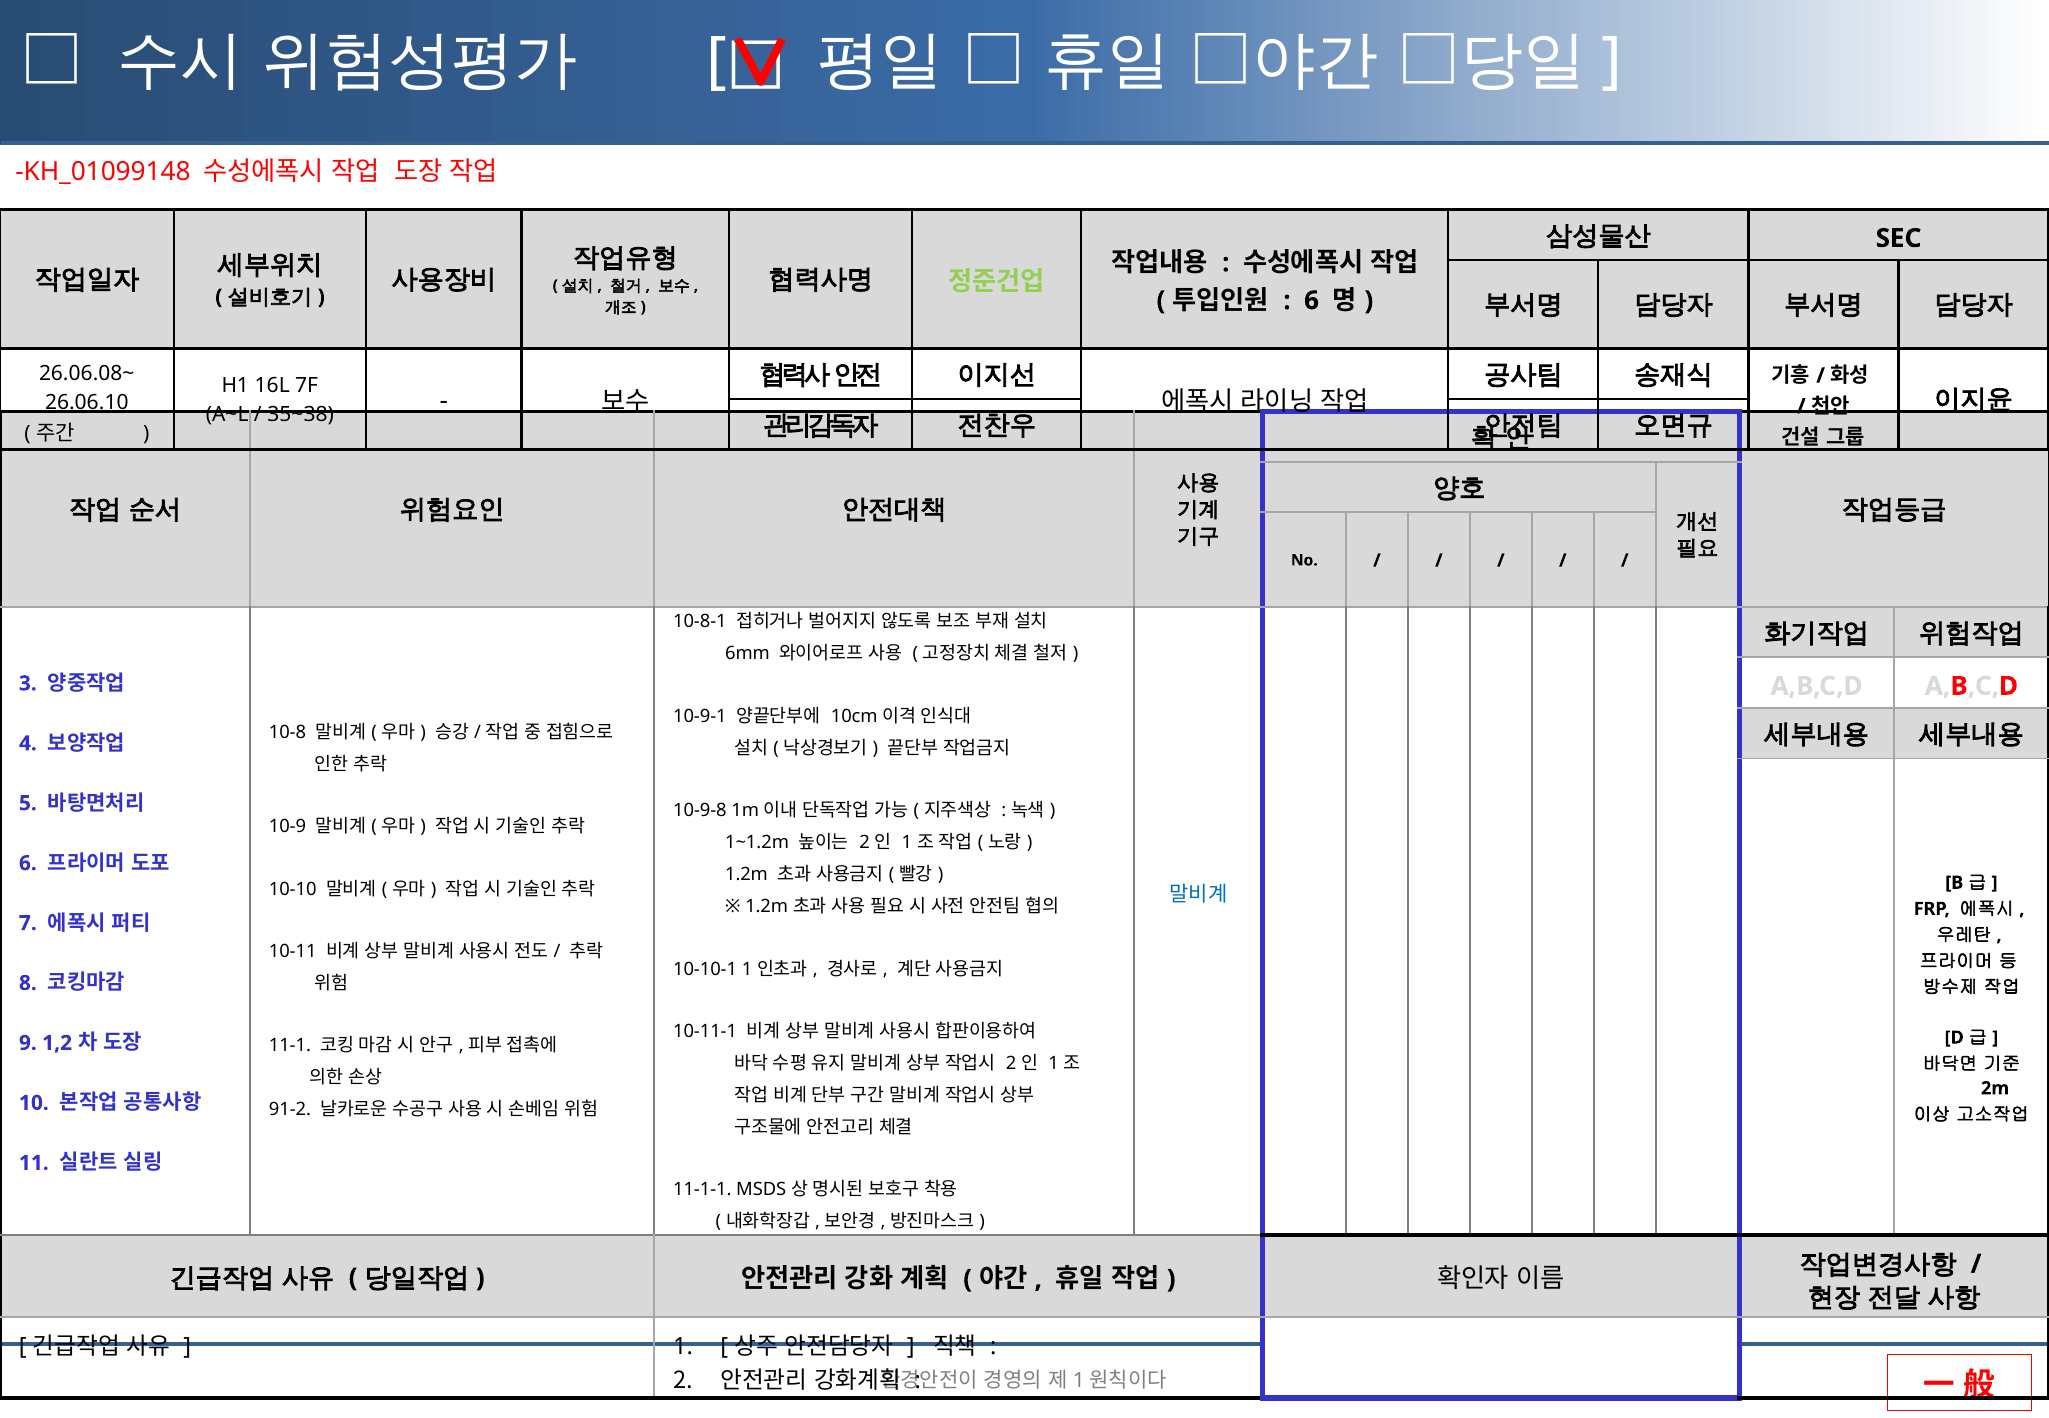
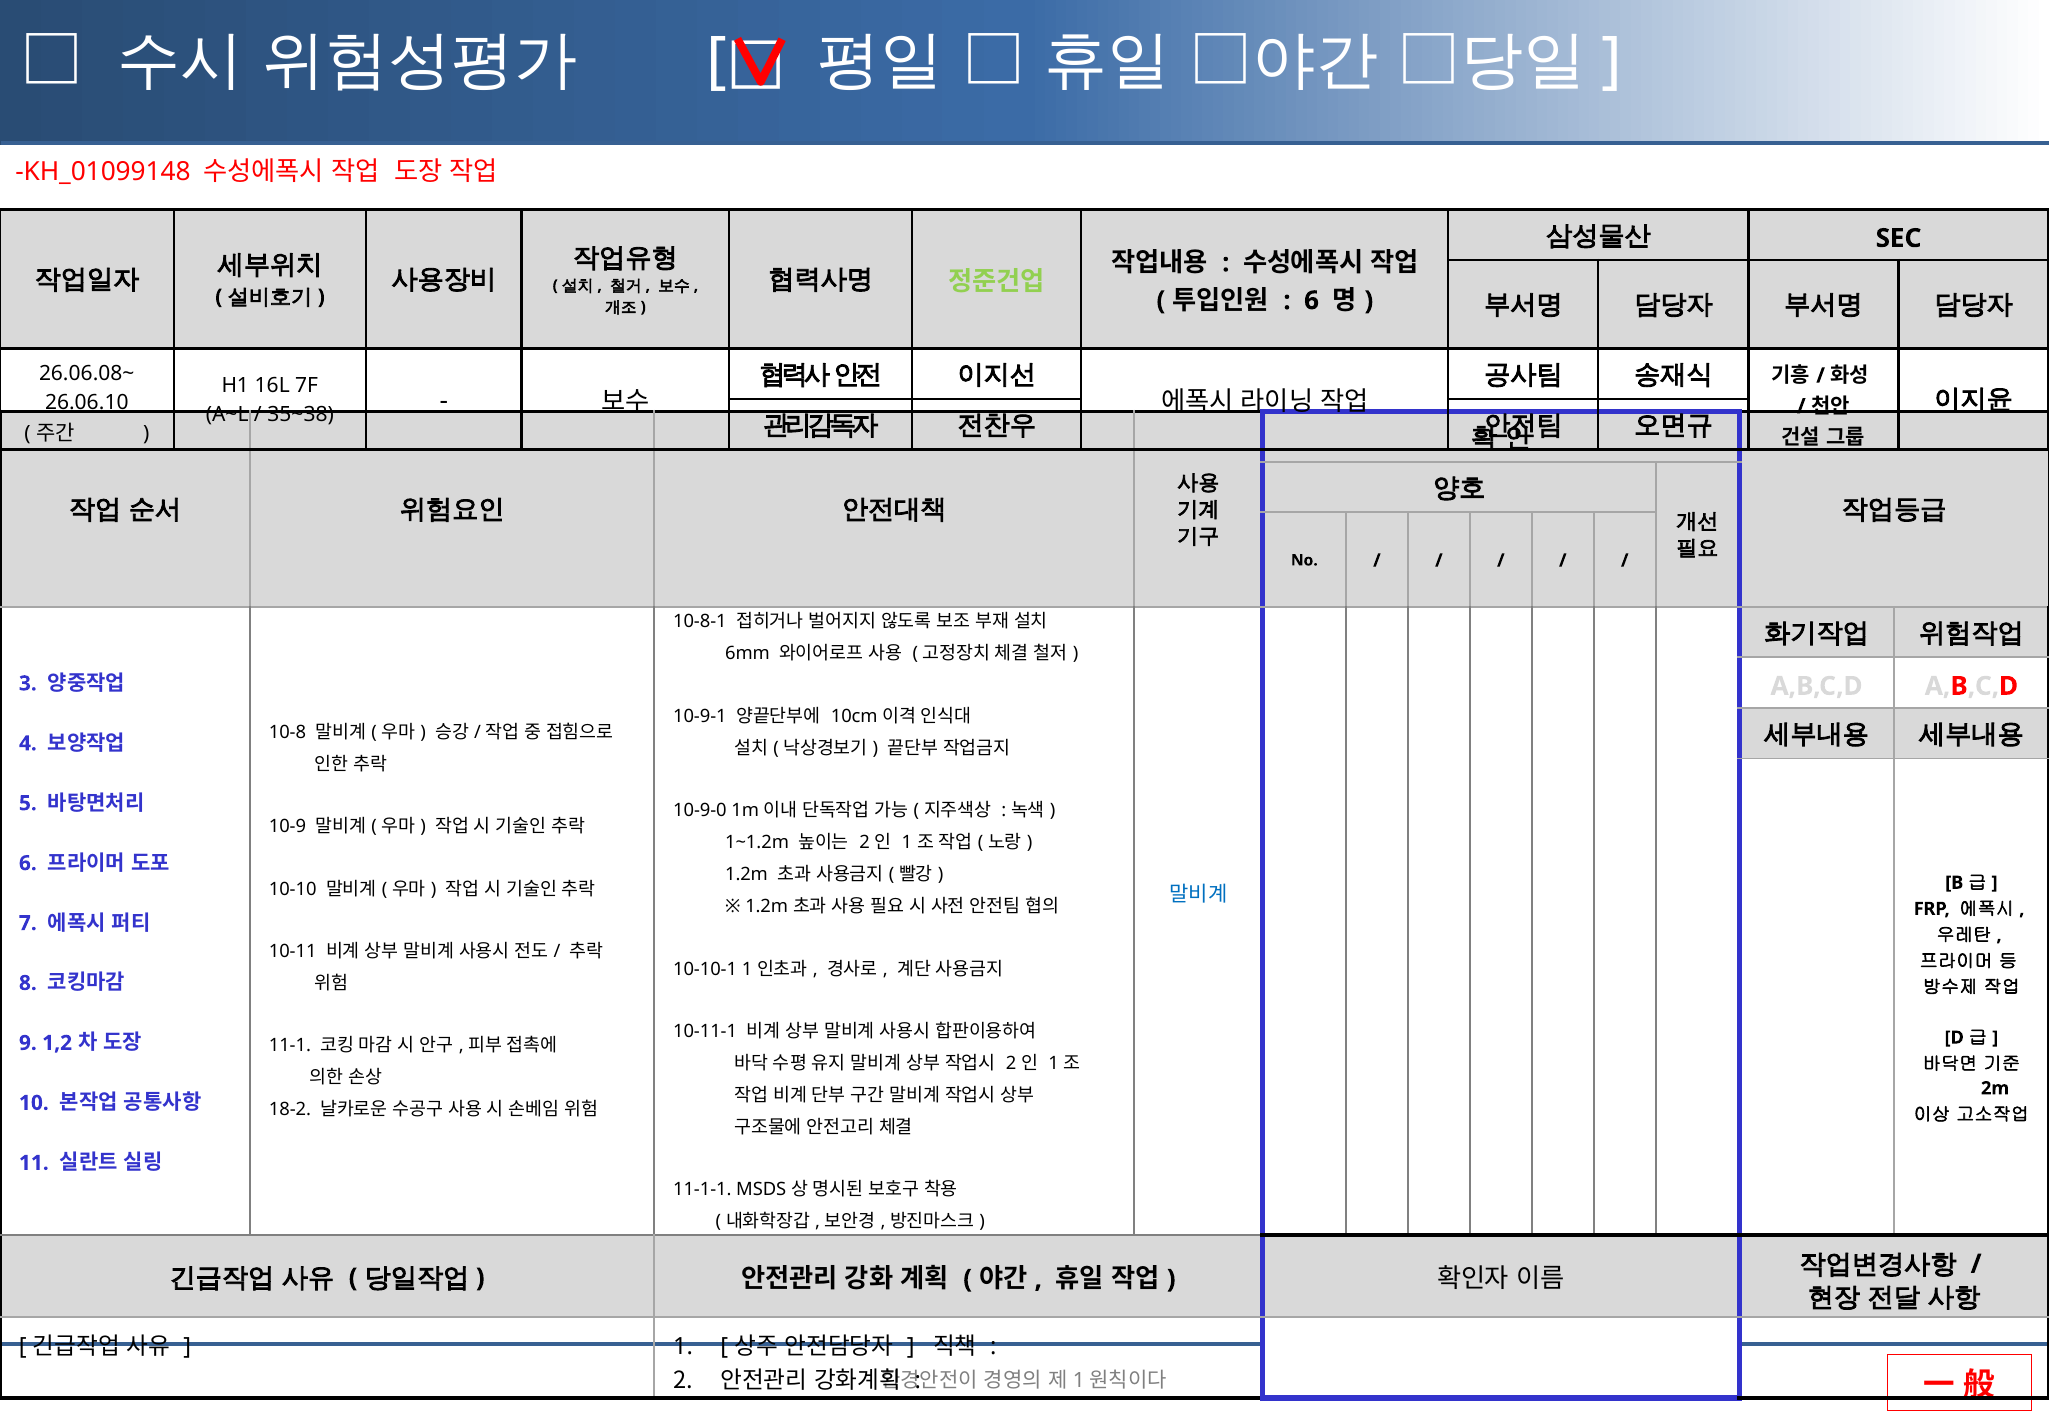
10-9-8: 10-9-8 -> 10-9-0
91-2: 91-2 -> 18-2
